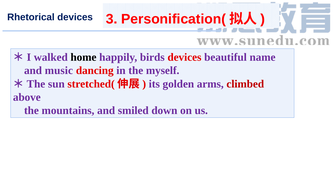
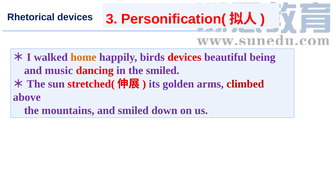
home colour: black -> orange
name: name -> being
the myself: myself -> smiled
